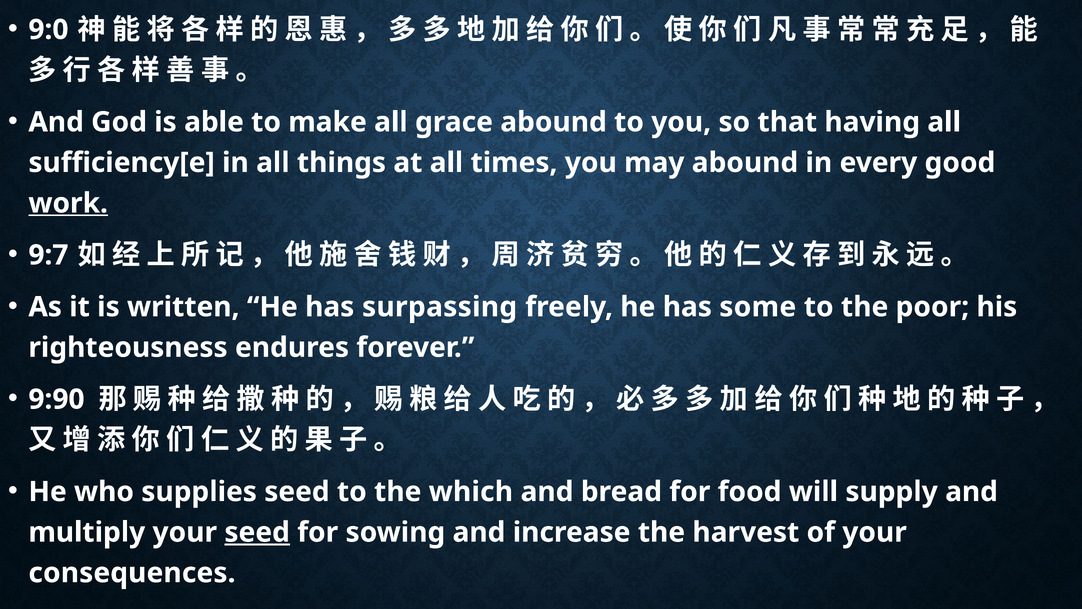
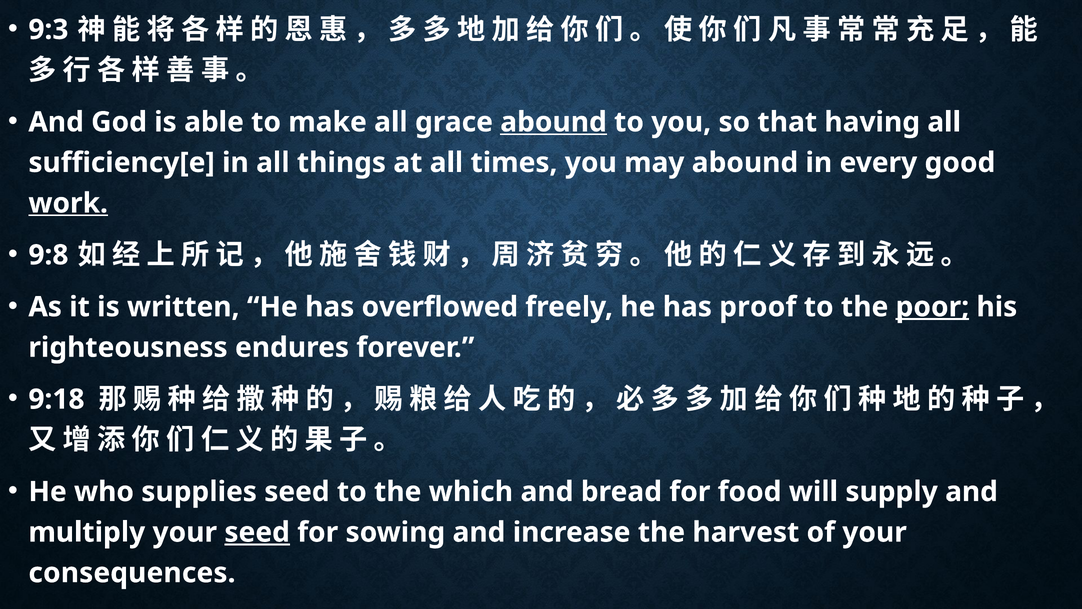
9:0: 9:0 -> 9:3
abound at (554, 122) underline: none -> present
9:7: 9:7 -> 9:8
surpassing: surpassing -> overflowed
some: some -> proof
poor underline: none -> present
9:90: 9:90 -> 9:18
